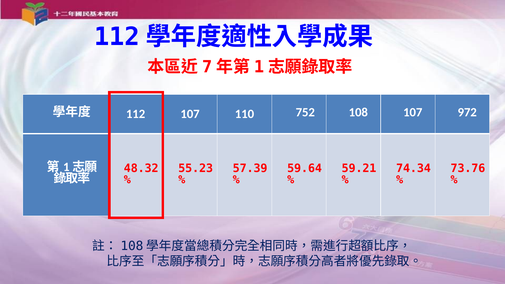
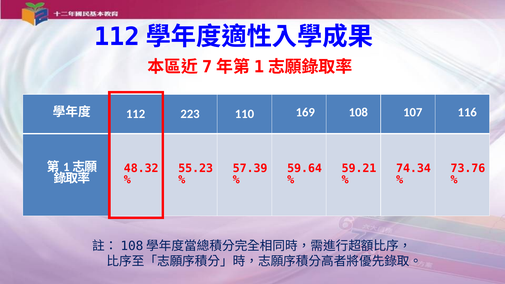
112 107: 107 -> 223
752: 752 -> 169
972: 972 -> 116
